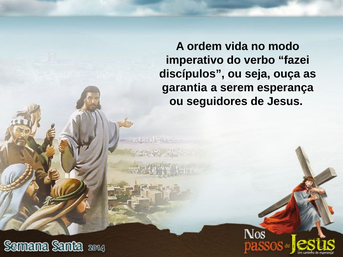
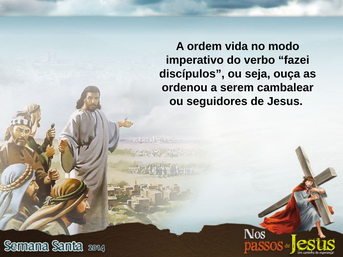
garantia: garantia -> ordenou
esperança: esperança -> cambalear
